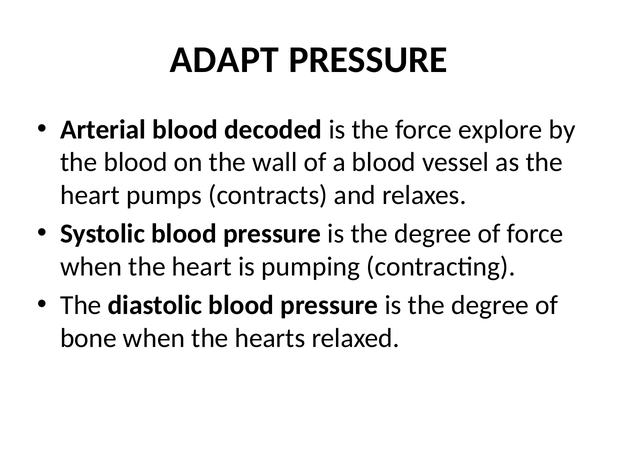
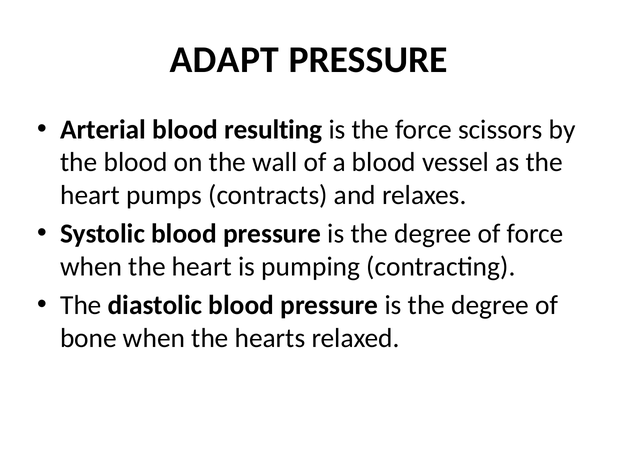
decoded: decoded -> resulting
explore: explore -> scissors
